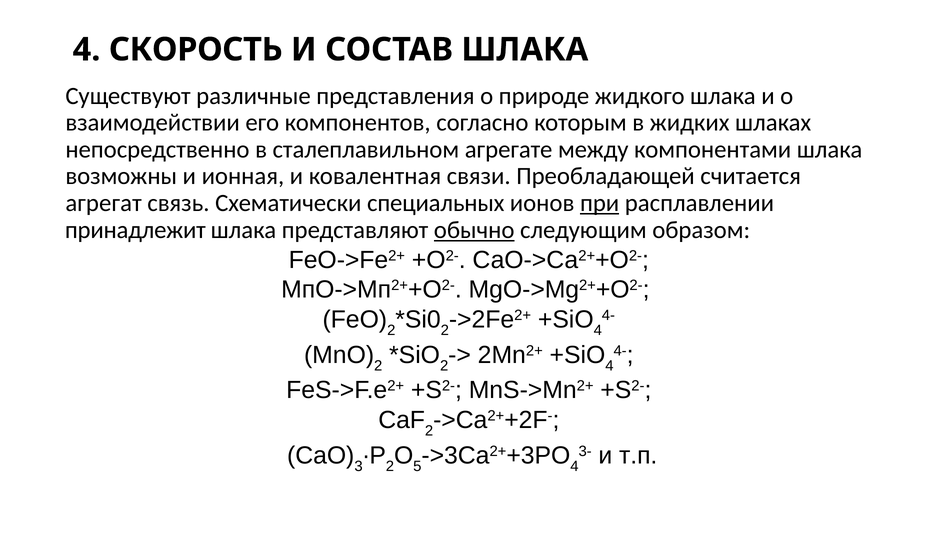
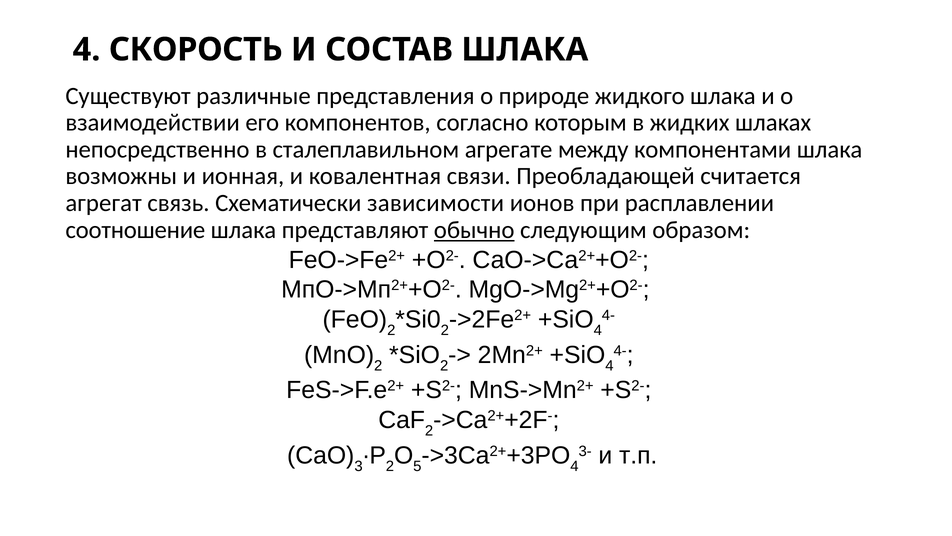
специальных: специальных -> зависимости
при underline: present -> none
принадлежит: принадлежит -> соотношение
